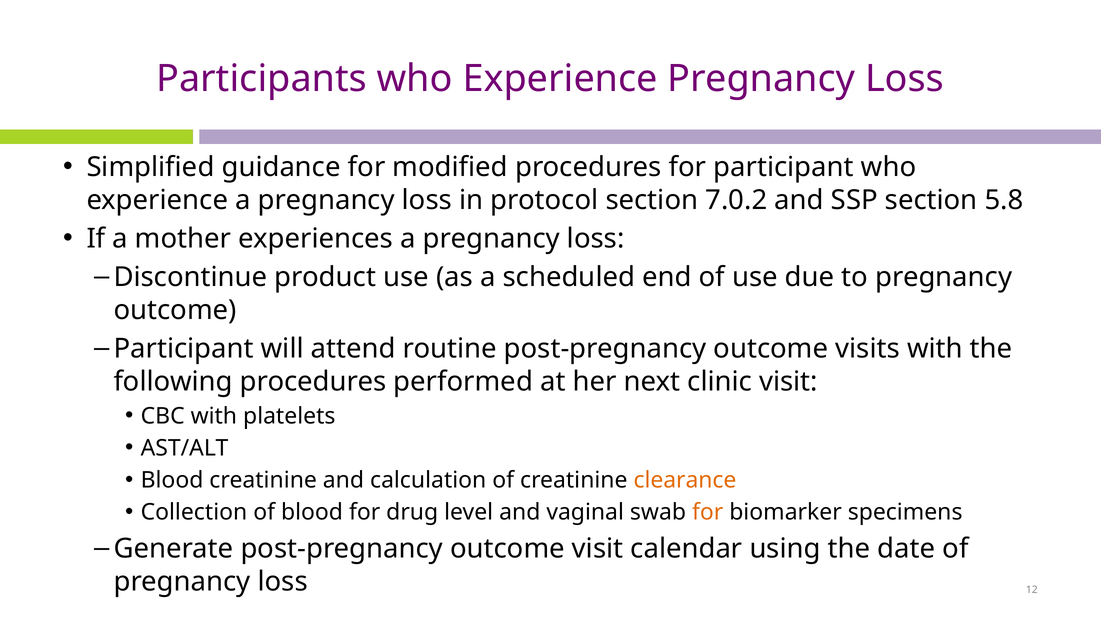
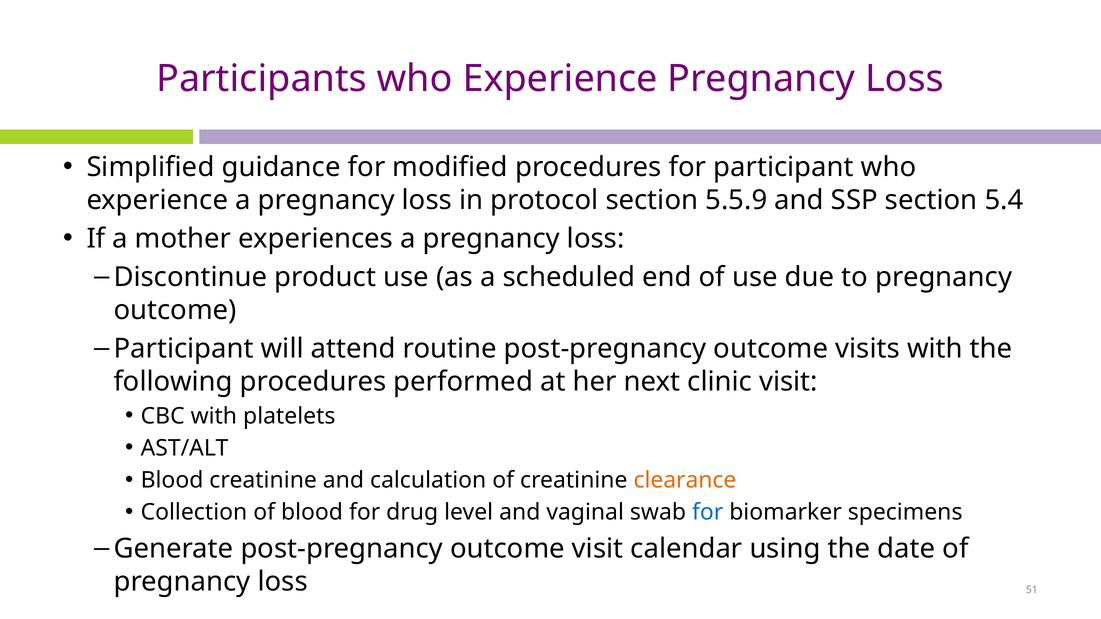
7.0.2: 7.0.2 -> 5.5.9
5.8: 5.8 -> 5.4
for at (708, 513) colour: orange -> blue
12: 12 -> 51
